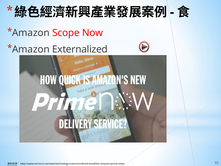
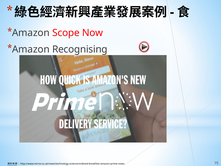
Externalized: Externalized -> Recognising
